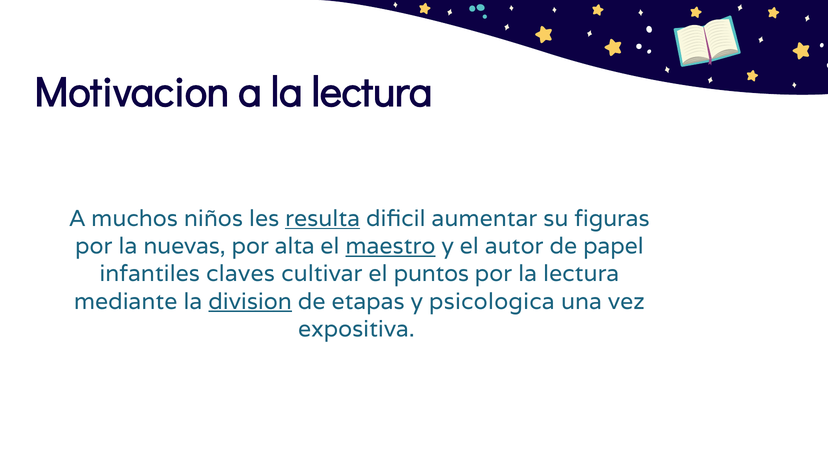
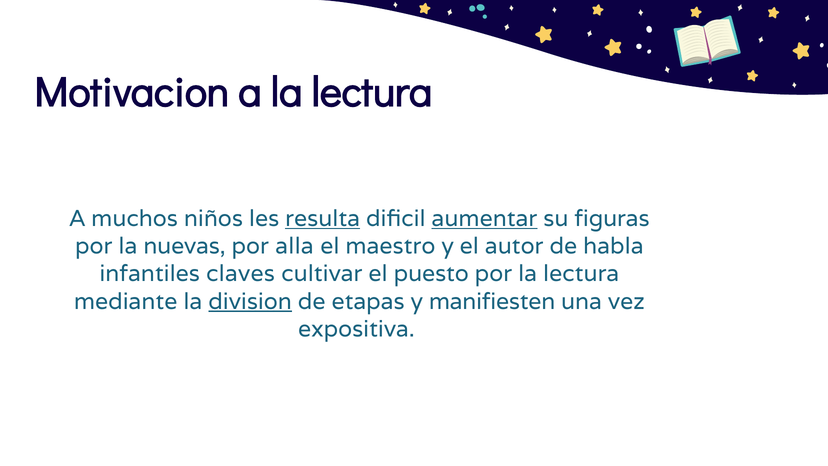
aumentar underline: none -> present
alta: alta -> alla
maestro underline: present -> none
papel: papel -> habla
puntos: puntos -> puesto
psicologica: psicologica -> manifiesten
